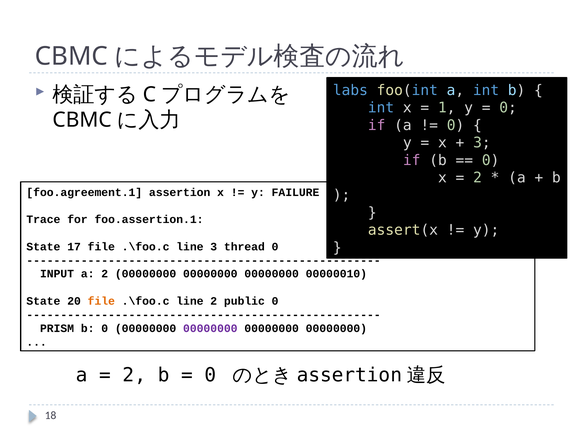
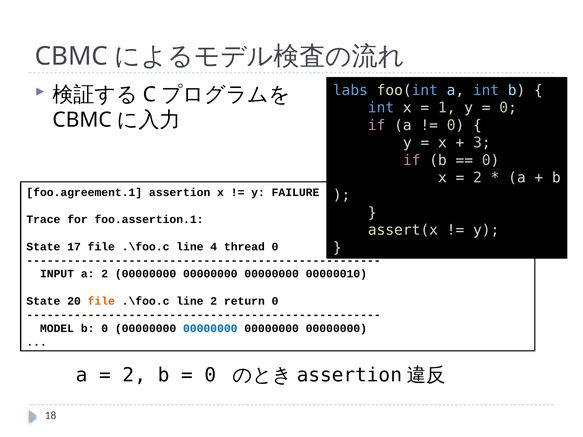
line 3: 3 -> 4
public: public -> return
PRISM: PRISM -> MODEL
00000000 at (210, 329) colour: purple -> blue
